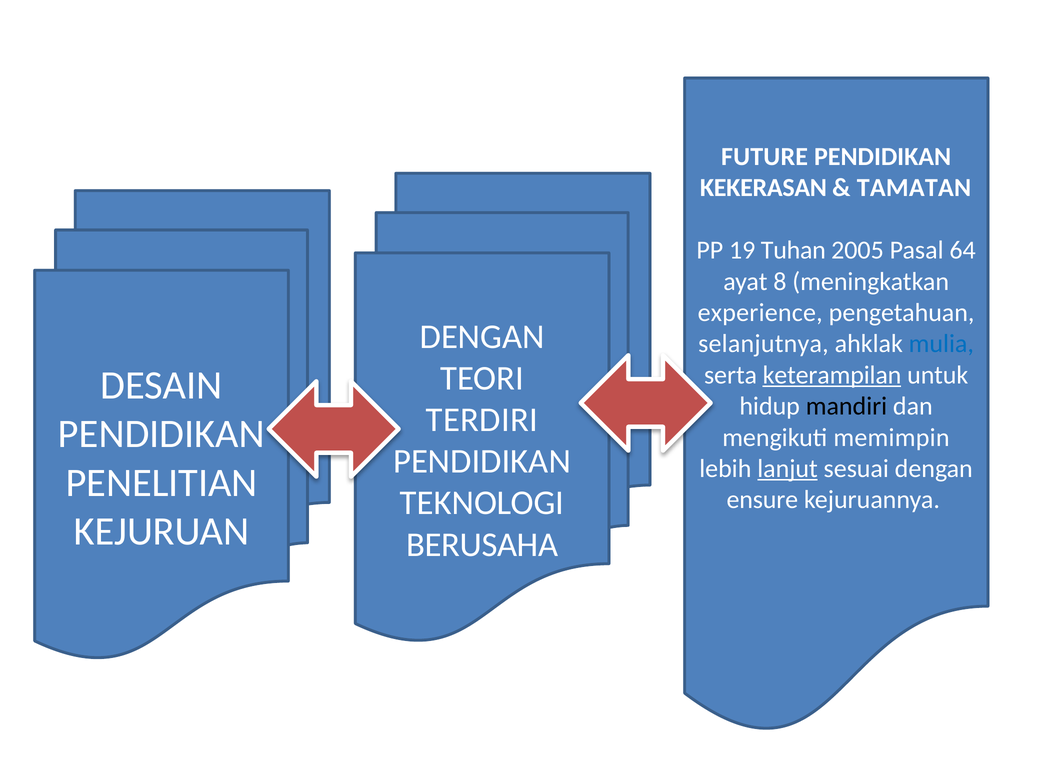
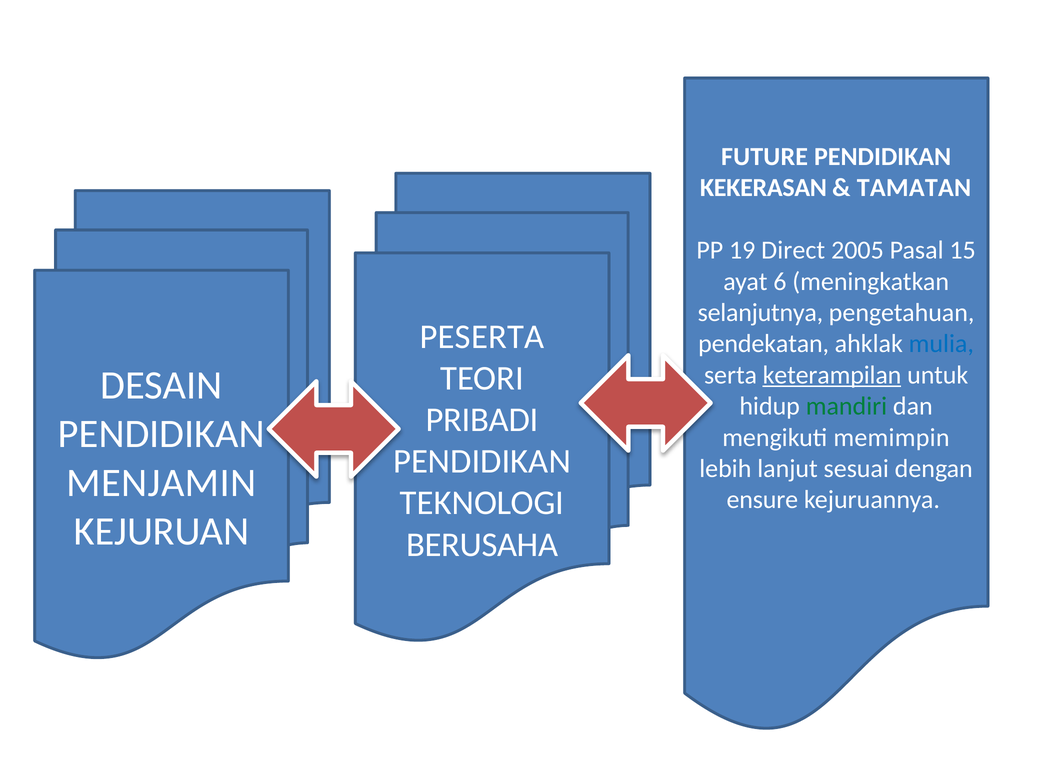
Tuhan: Tuhan -> Direct
64: 64 -> 15
8: 8 -> 6
experience: experience -> selanjutnya
DENGAN at (482, 337): DENGAN -> PESERTA
selanjutnya: selanjutnya -> pendekatan
mandiri colour: black -> green
TERDIRI: TERDIRI -> PRIBADI
lanjut underline: present -> none
PENELITIAN: PENELITIAN -> MENJAMIN
